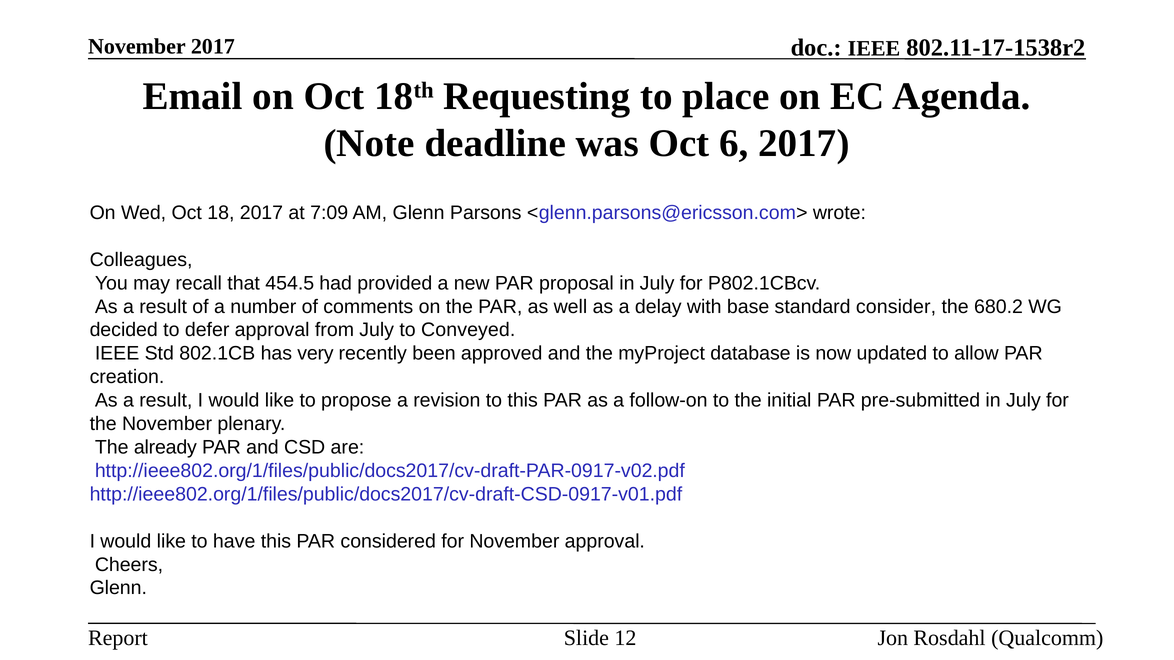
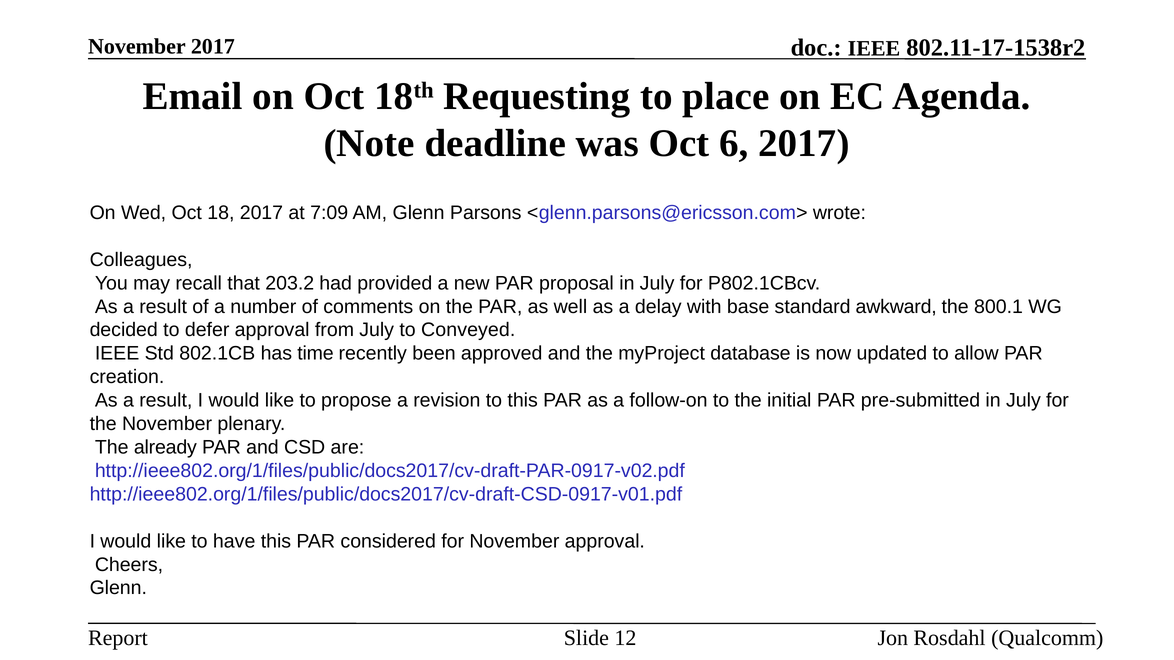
454.5: 454.5 -> 203.2
consider: consider -> awkward
680.2: 680.2 -> 800.1
very: very -> time
